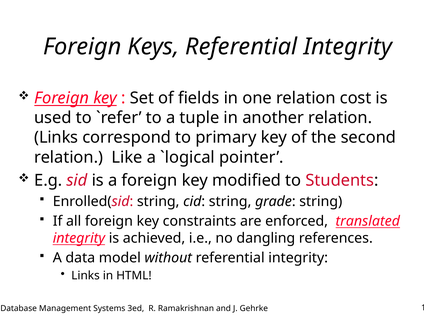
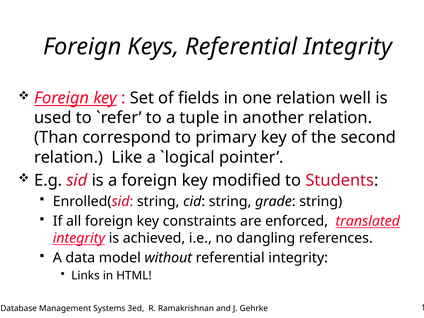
cost: cost -> well
Links at (56, 137): Links -> Than
